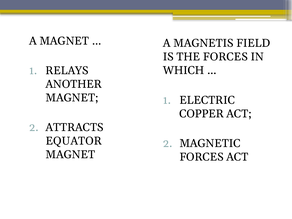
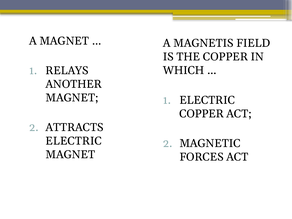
THE FORCES: FORCES -> COPPER
EQUATOR at (74, 141): EQUATOR -> ELECTRIC
